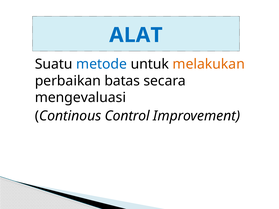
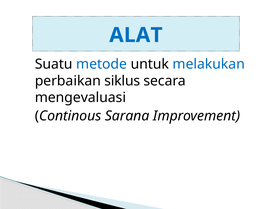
melakukan colour: orange -> blue
batas: batas -> siklus
Control: Control -> Sarana
